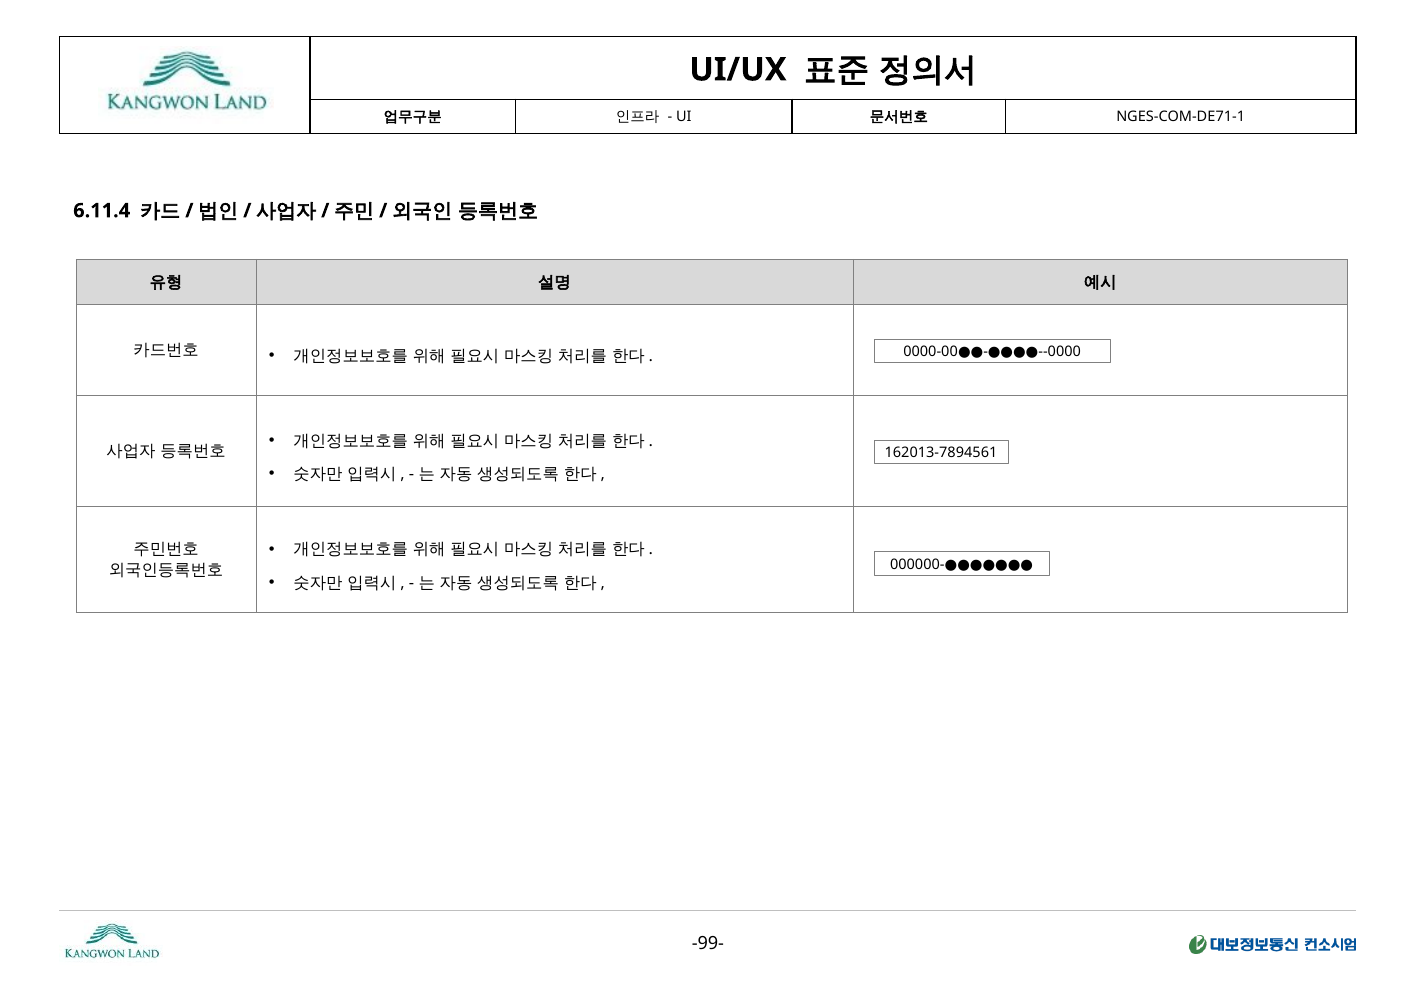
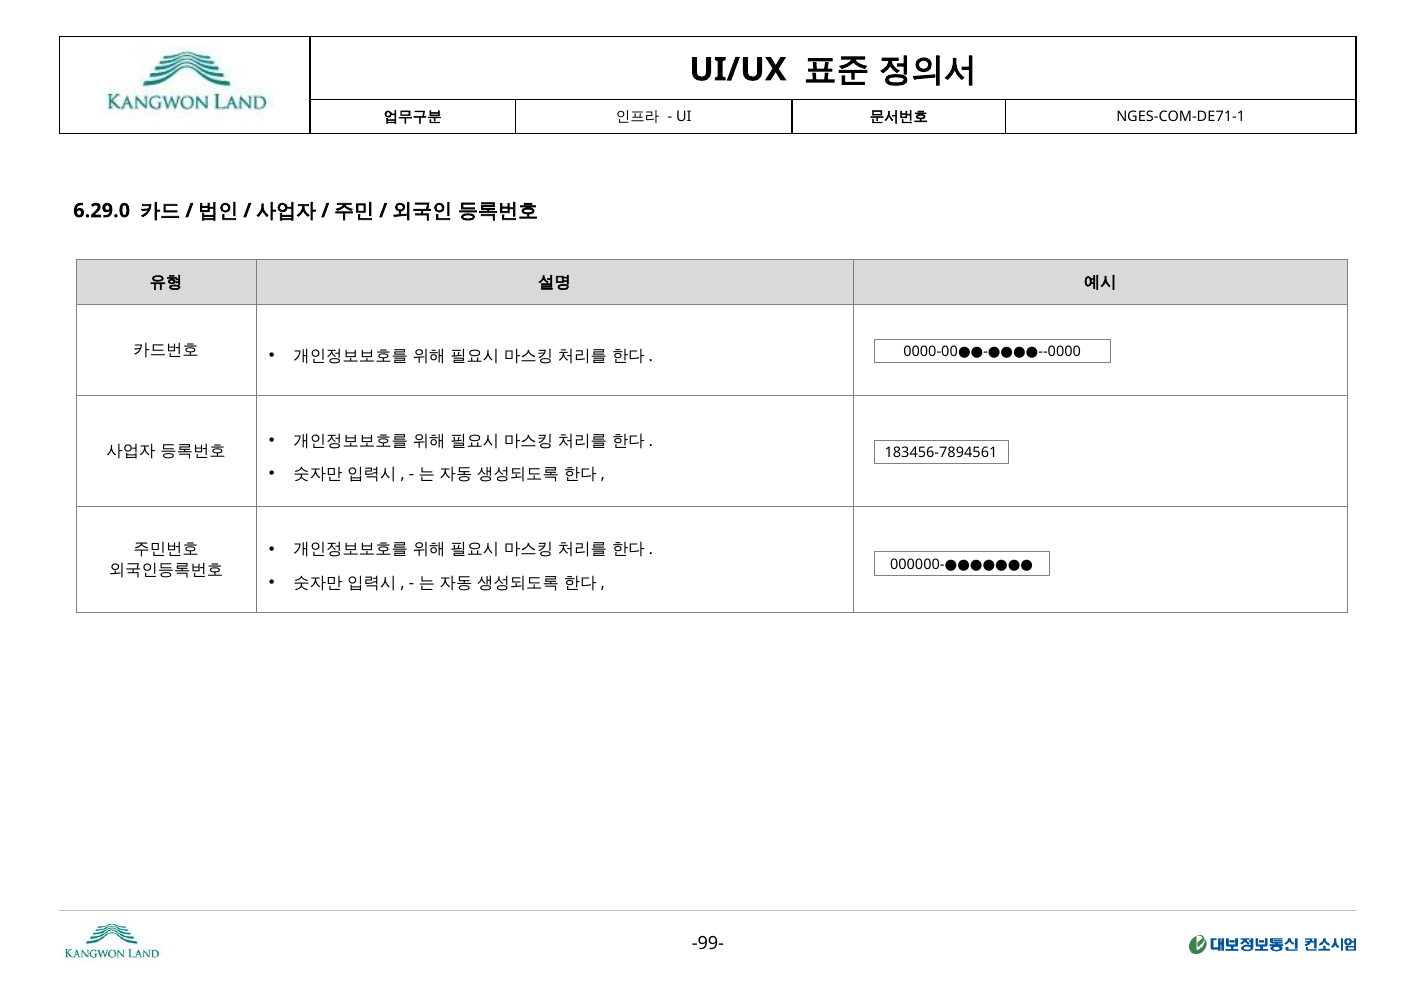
6.11.4: 6.11.4 -> 6.29.0
162013-7894561: 162013-7894561 -> 183456-7894561
